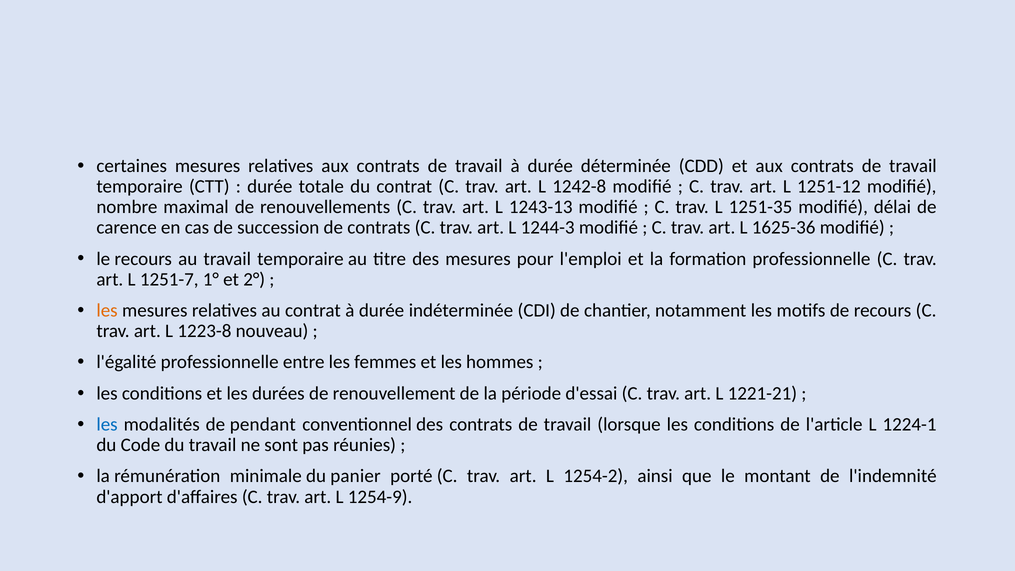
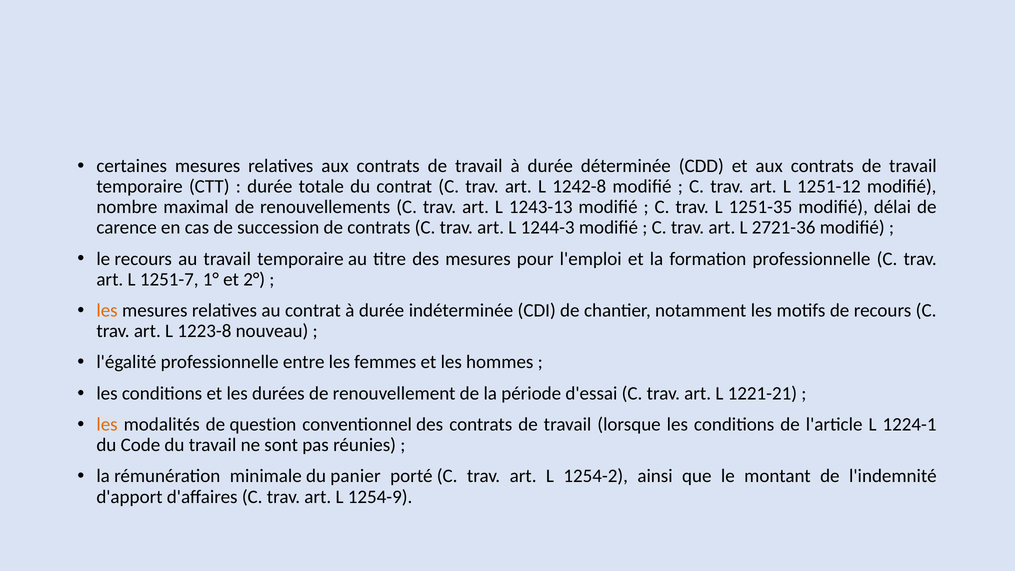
1625-36: 1625-36 -> 2721-36
les at (107, 424) colour: blue -> orange
pendant: pendant -> question
